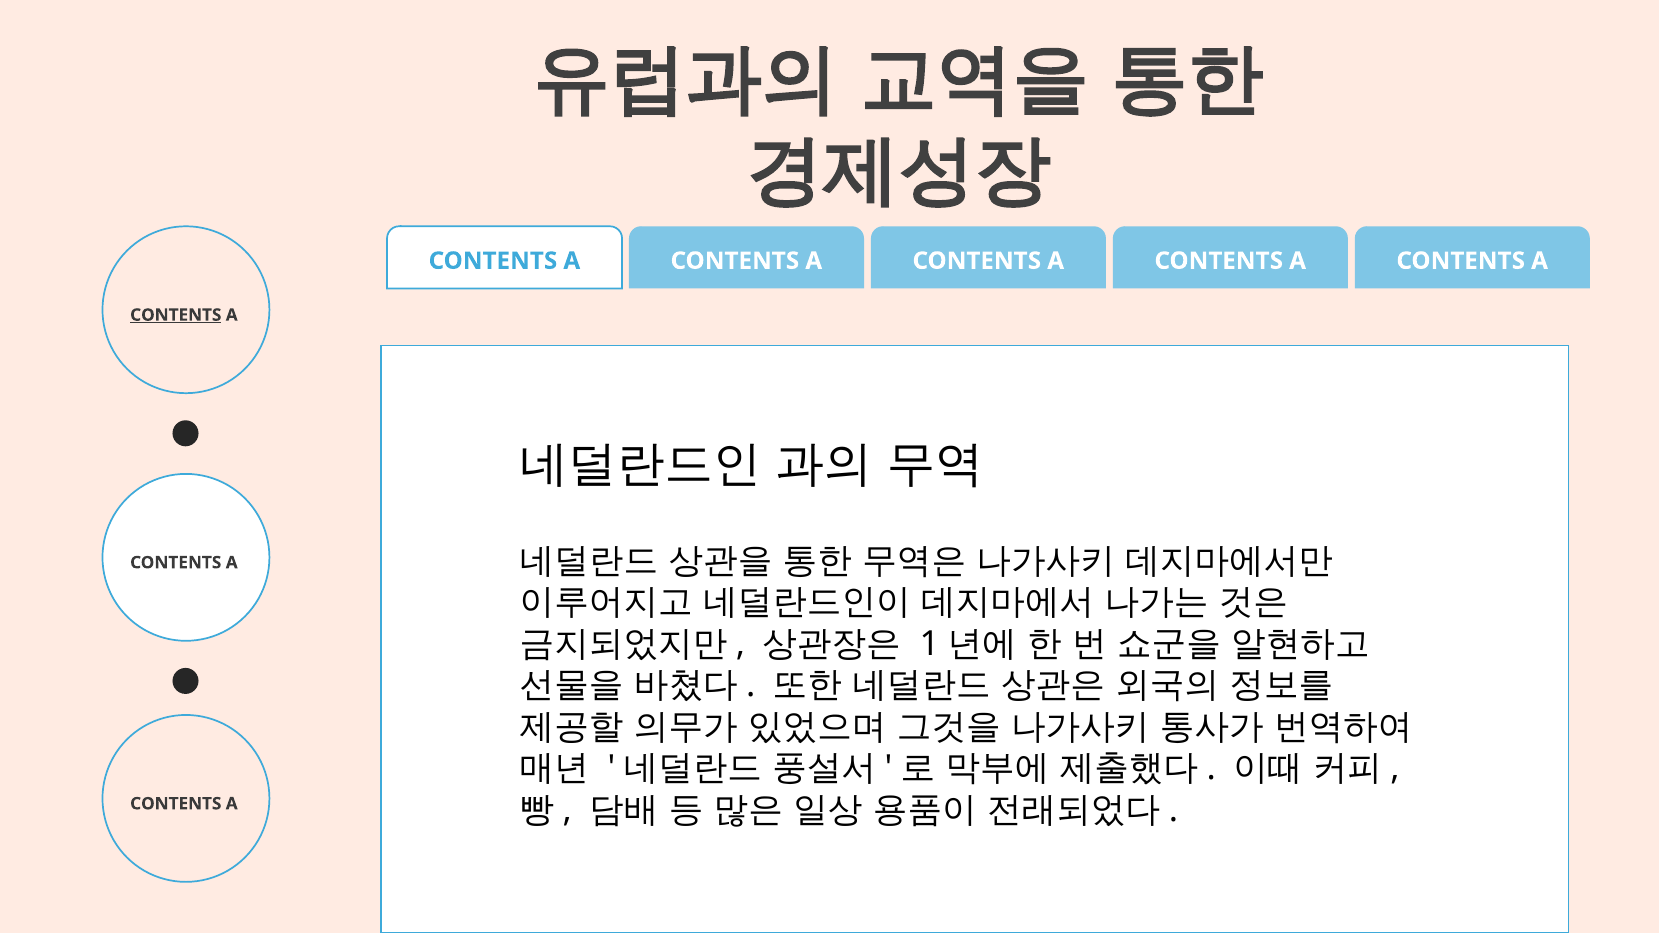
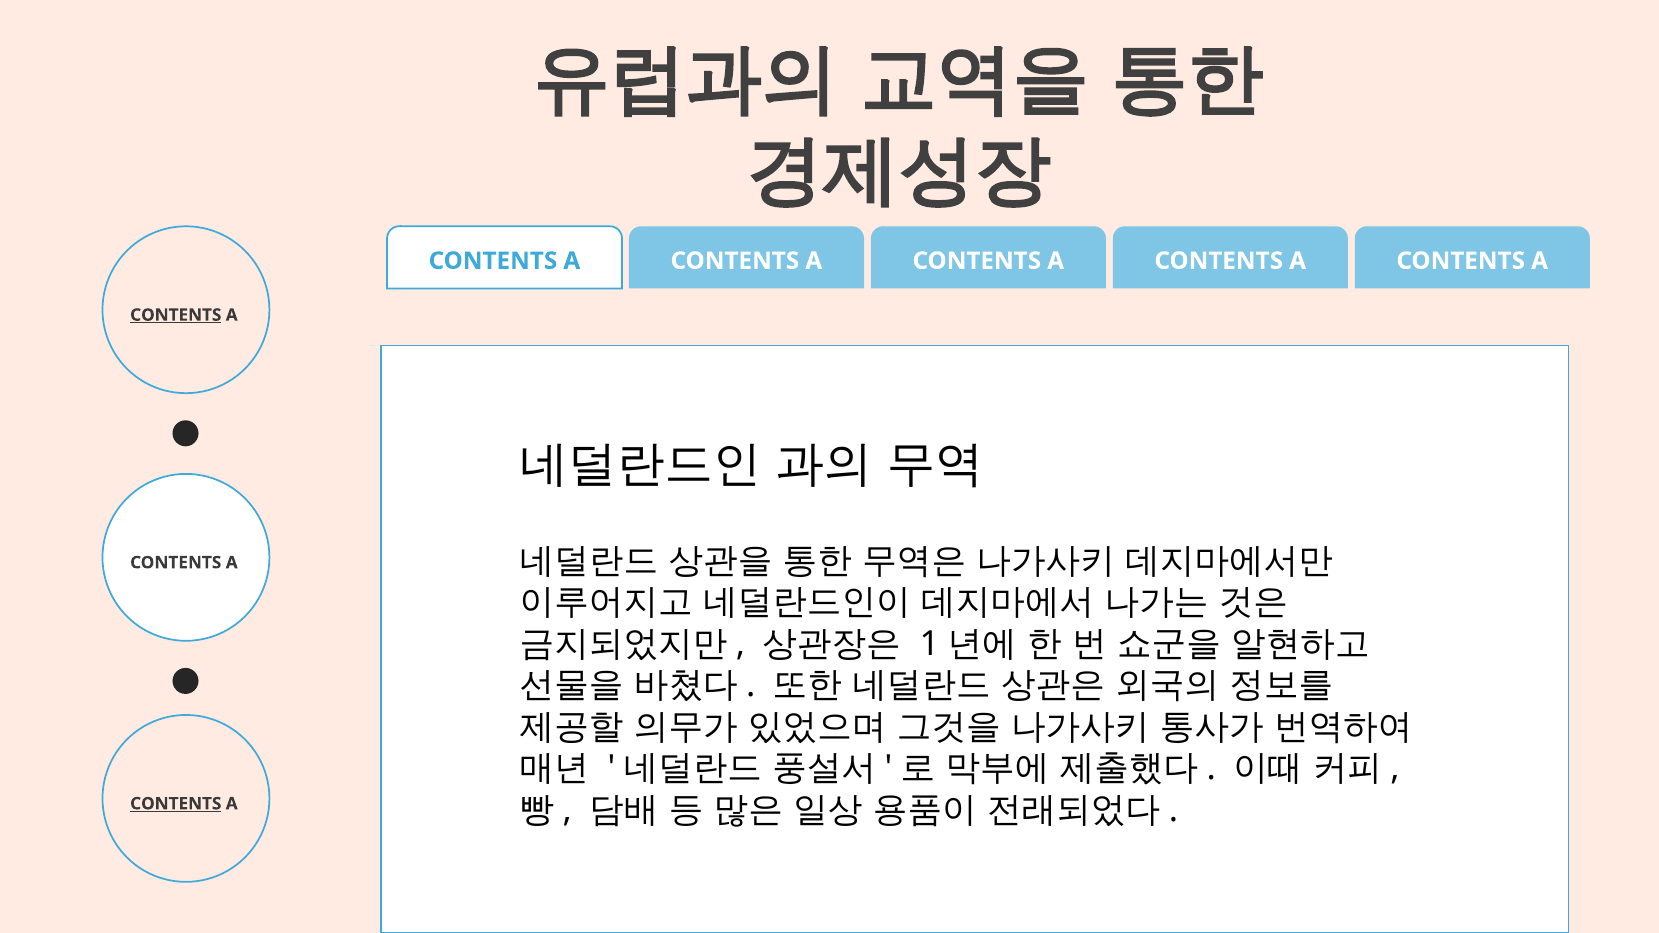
CONTENTS at (176, 804) underline: none -> present
